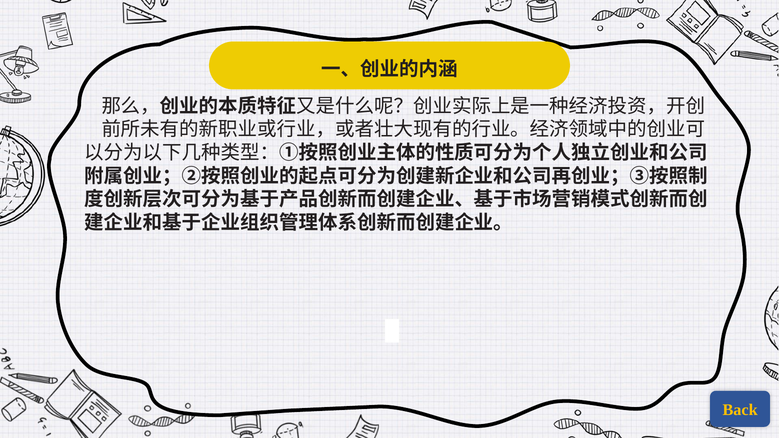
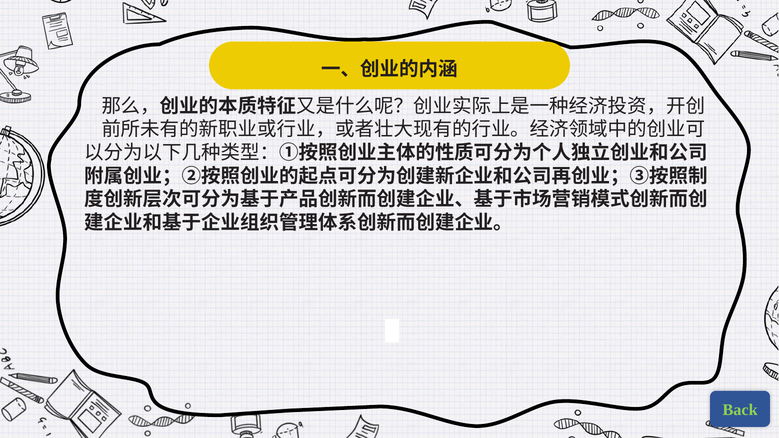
Back colour: yellow -> light green
